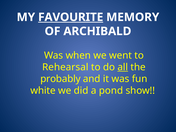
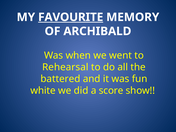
all underline: present -> none
probably: probably -> battered
pond: pond -> score
